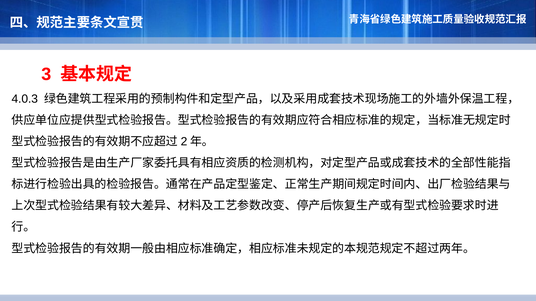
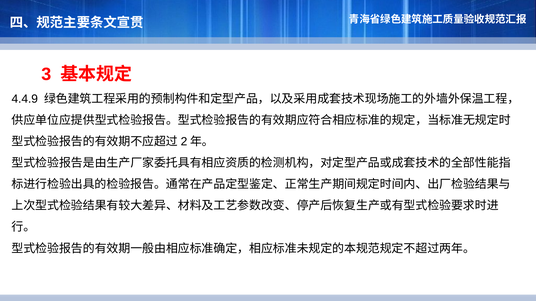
4.0.3: 4.0.3 -> 4.4.9
